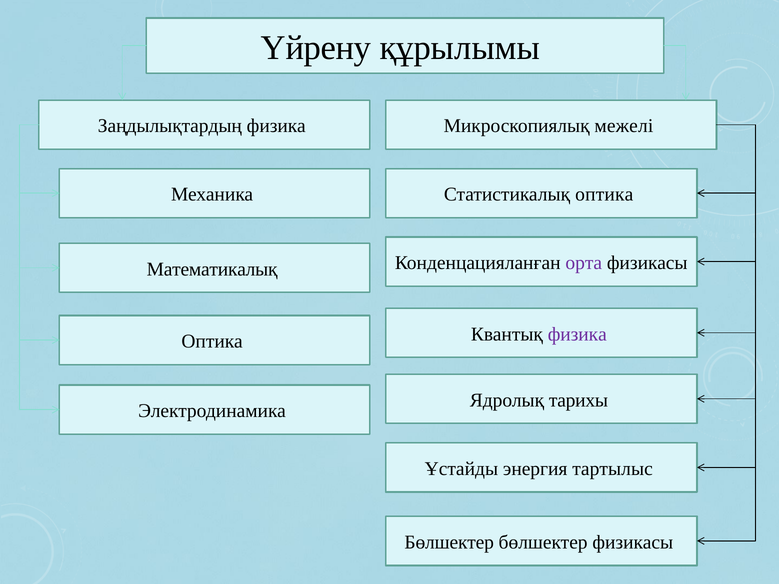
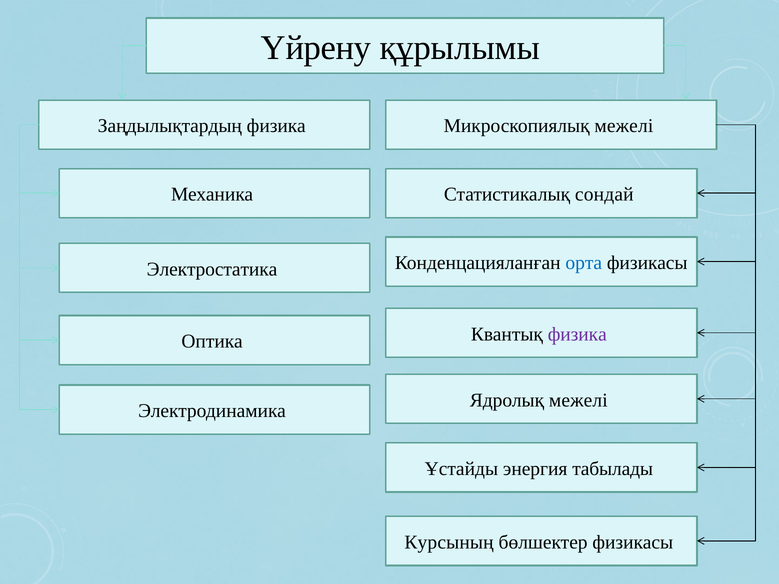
Статистикалық оптика: оптика -> сондай
орта colour: purple -> blue
Математикалық: Математикалық -> Электростатика
Ядролық тарихы: тарихы -> межелі
тартылыс: тартылыс -> табылады
Бөлшектер at (449, 542): Бөлшектер -> Курсының
